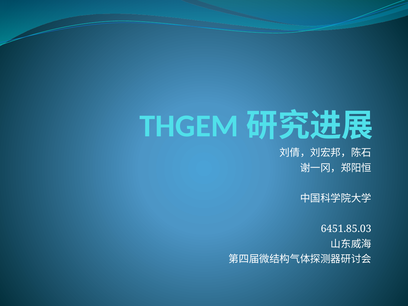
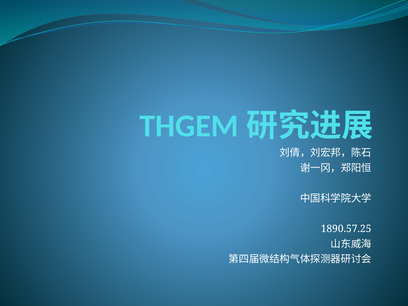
6451.85.03: 6451.85.03 -> 1890.57.25
